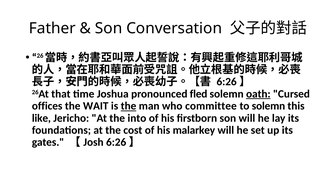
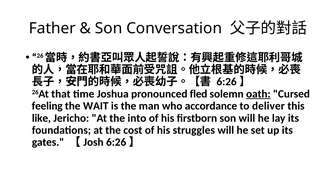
offices: offices -> feeling
the at (129, 106) underline: present -> none
committee: committee -> accordance
to solemn: solemn -> deliver
malarkey: malarkey -> struggles
